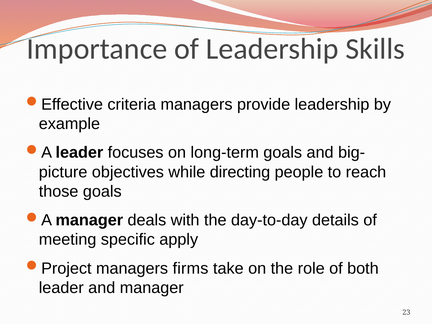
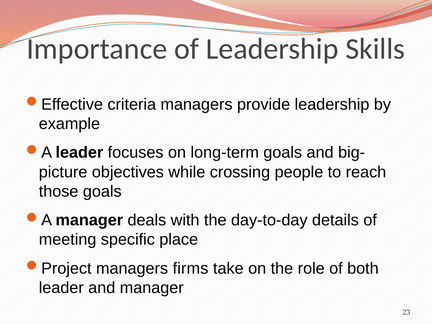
directing: directing -> crossing
apply: apply -> place
